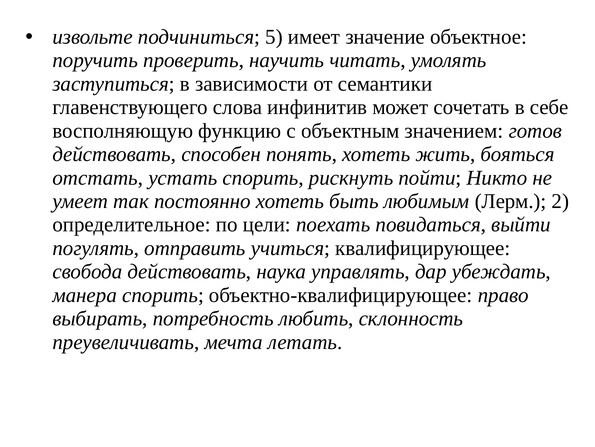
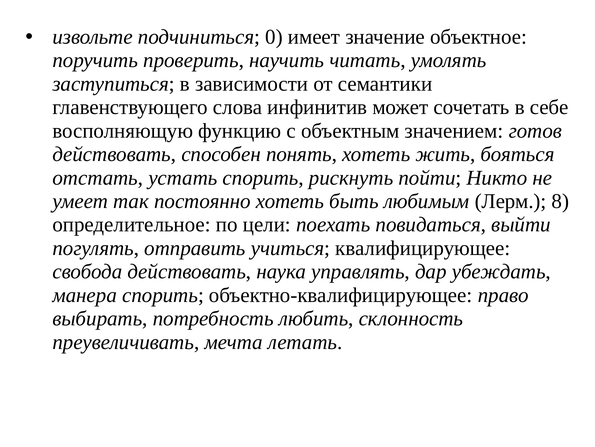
5: 5 -> 0
2: 2 -> 8
